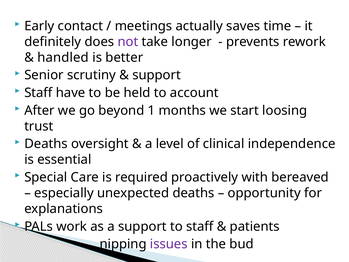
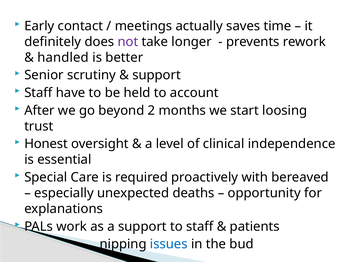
1: 1 -> 2
Deaths at (46, 144): Deaths -> Honest
issues colour: purple -> blue
